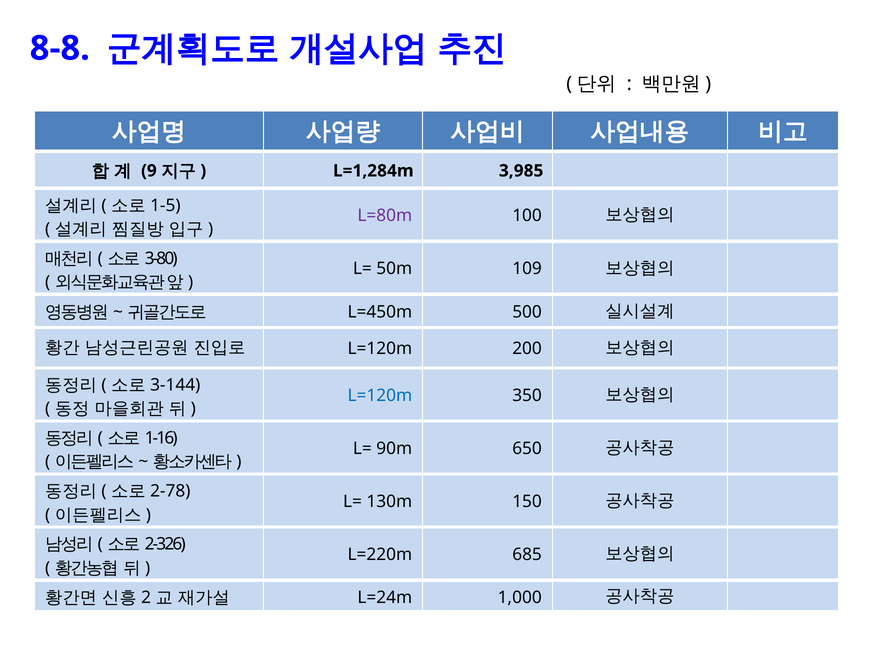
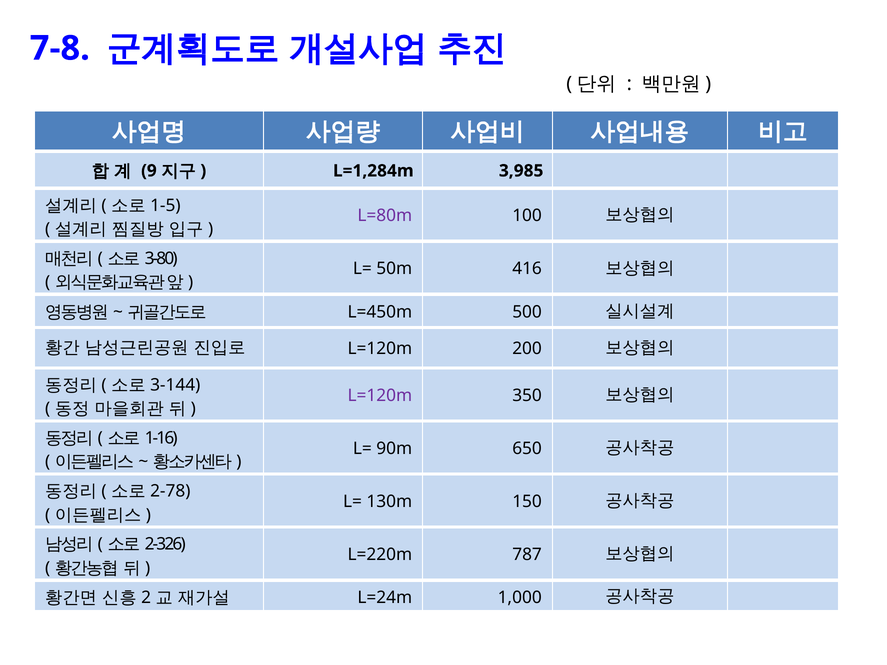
8-8: 8-8 -> 7-8
109: 109 -> 416
L=120m at (380, 396) colour: blue -> purple
685: 685 -> 787
